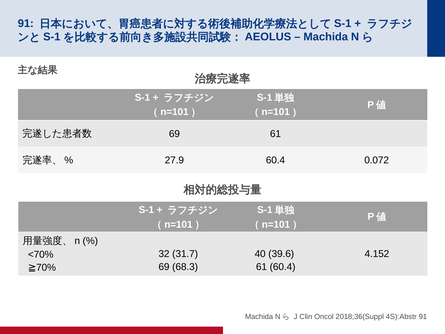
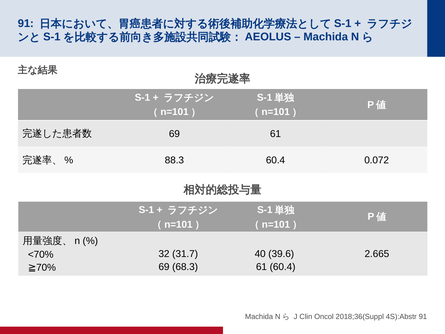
27.9: 27.9 -> 88.3
4.152: 4.152 -> 2.665
